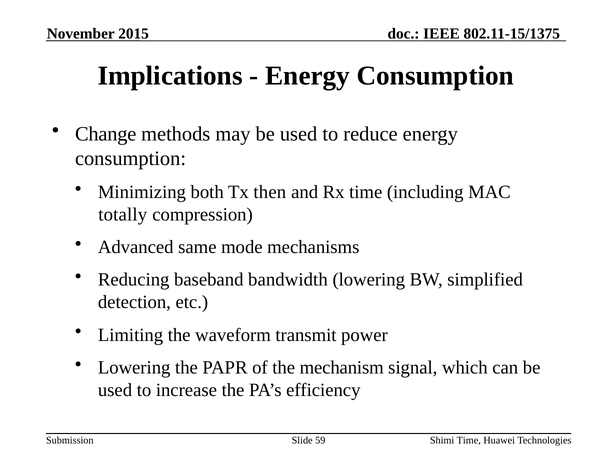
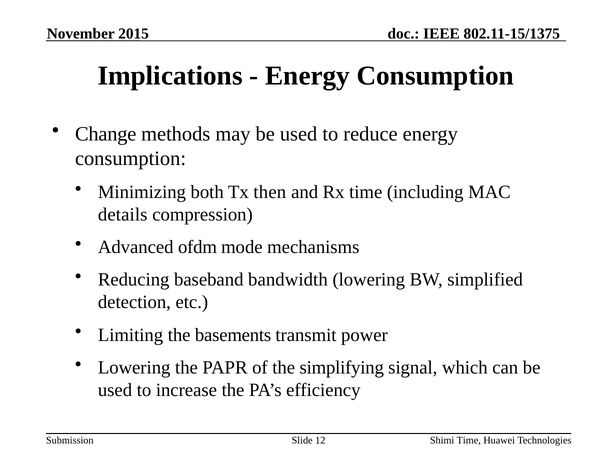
totally: totally -> details
same: same -> ofdm
waveform: waveform -> basements
mechanism: mechanism -> simplifying
59: 59 -> 12
